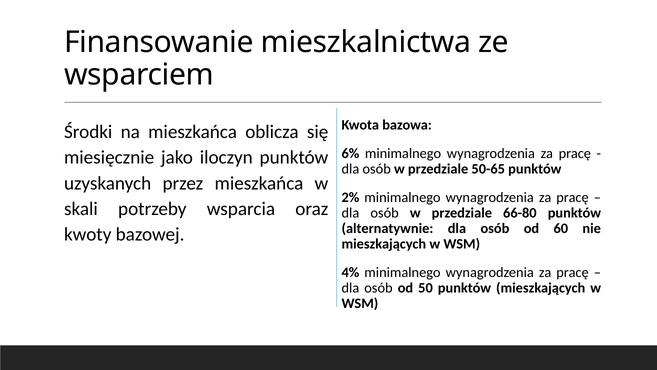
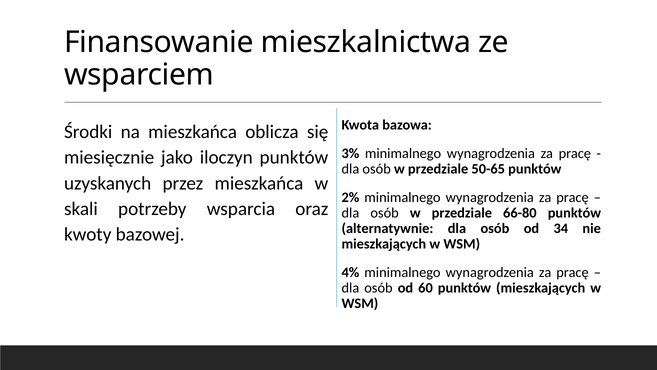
6%: 6% -> 3%
60: 60 -> 34
50: 50 -> 60
